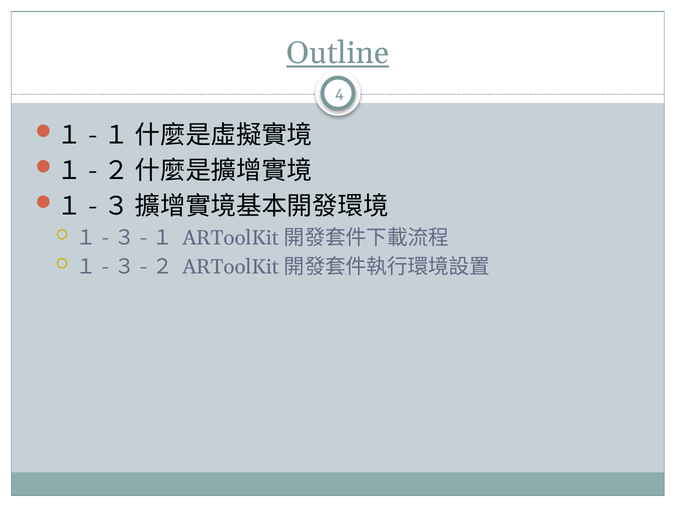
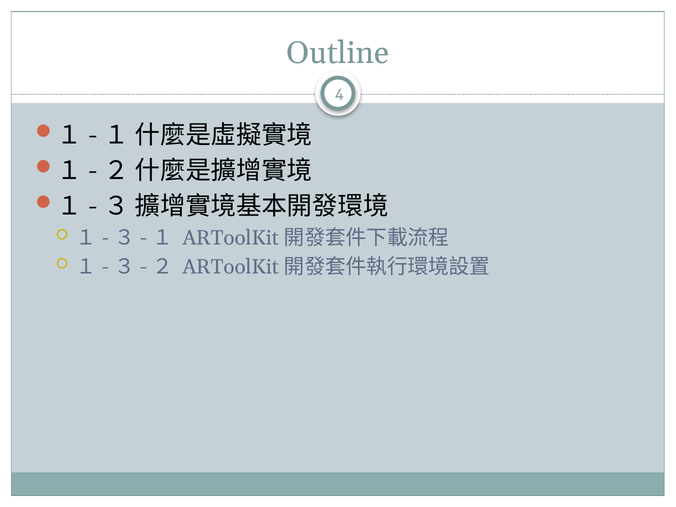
Outline underline: present -> none
